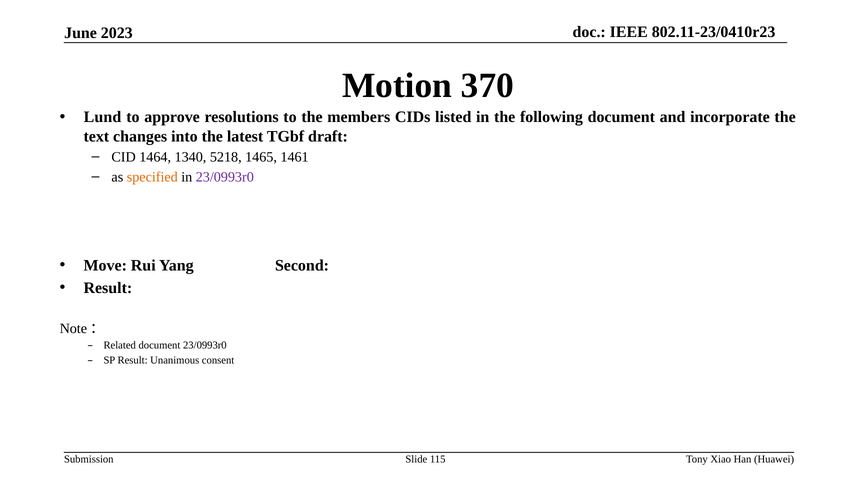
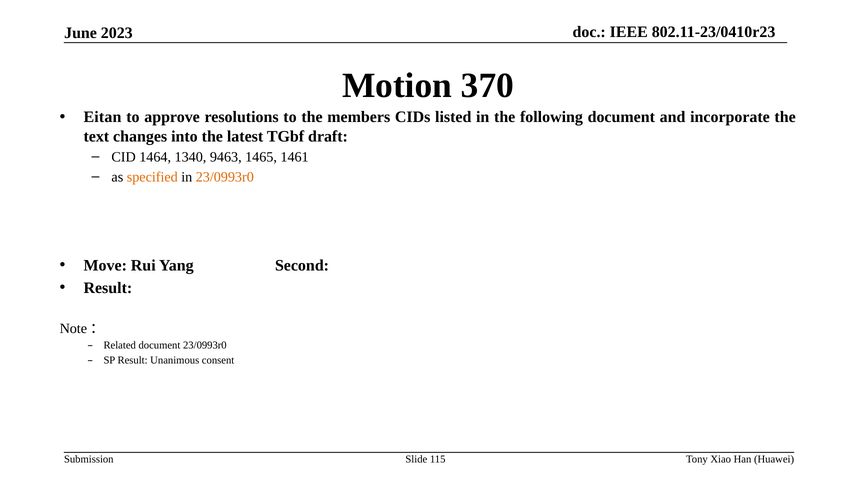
Lund: Lund -> Eitan
5218: 5218 -> 9463
23/0993r0 at (225, 177) colour: purple -> orange
